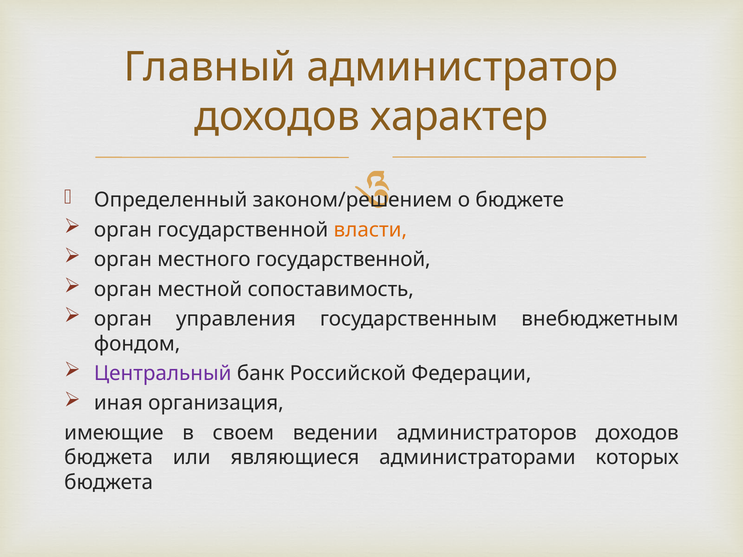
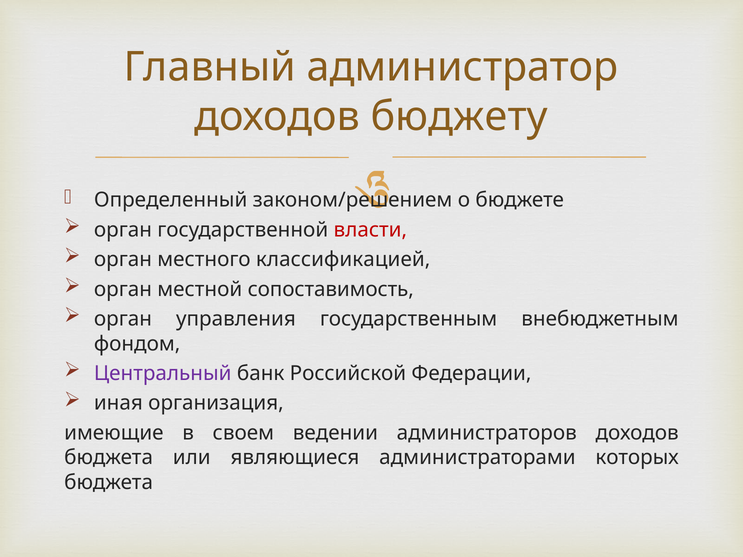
характер: характер -> бюджету
власти colour: orange -> red
местного государственной: государственной -> классификацией
